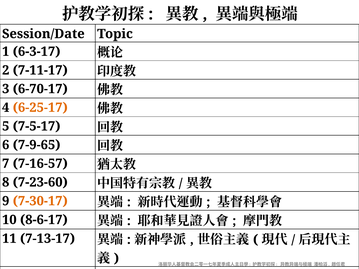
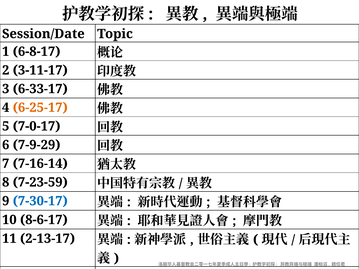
6-3-17: 6-3-17 -> 6-8-17
7-11-17: 7-11-17 -> 3-11-17
6-70-17: 6-70-17 -> 6-33-17
7-5-17: 7-5-17 -> 7-0-17
7-9-65: 7-9-65 -> 7-9-29
7-16-57: 7-16-57 -> 7-16-14
7-23-60: 7-23-60 -> 7-23-59
7-30-17 colour: orange -> blue
7-13-17: 7-13-17 -> 2-13-17
